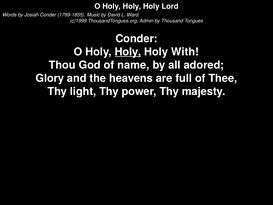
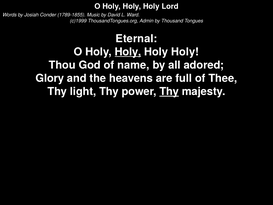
Conder at (136, 39): Conder -> Eternal
With at (185, 52): With -> Holy
Thy at (169, 91) underline: none -> present
